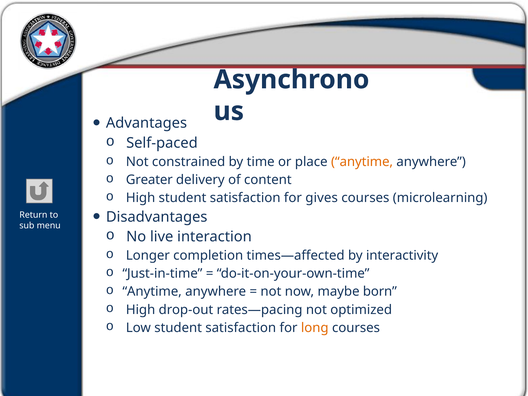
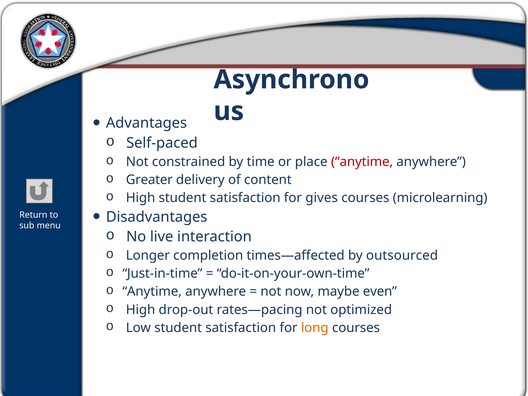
anytime at (362, 162) colour: orange -> red
interactivity: interactivity -> outsourced
born: born -> even
